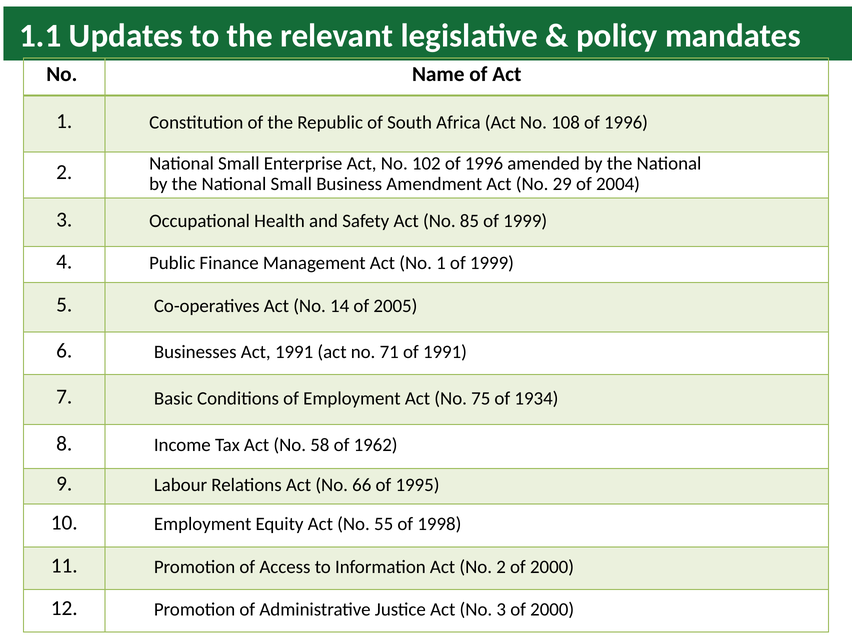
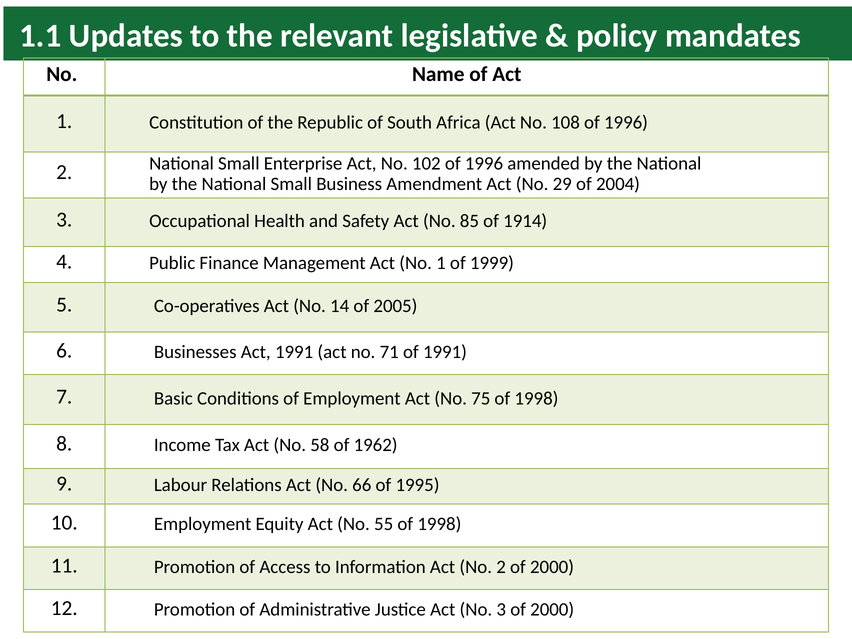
85 of 1999: 1999 -> 1914
75 of 1934: 1934 -> 1998
